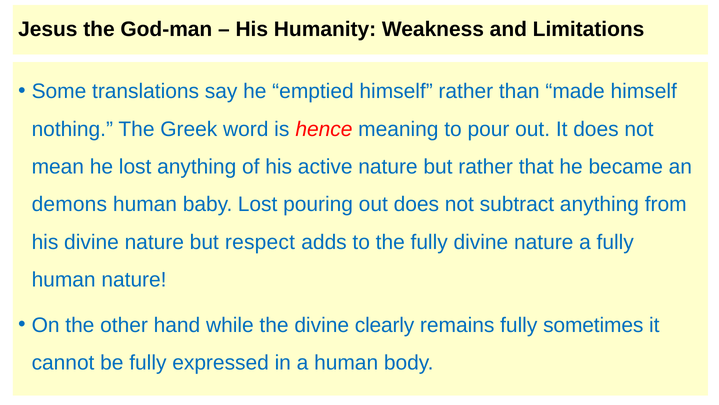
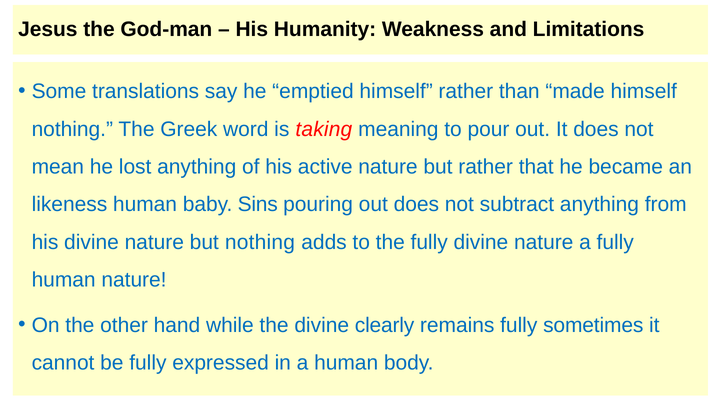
hence: hence -> taking
demons: demons -> likeness
baby Lost: Lost -> Sins
but respect: respect -> nothing
